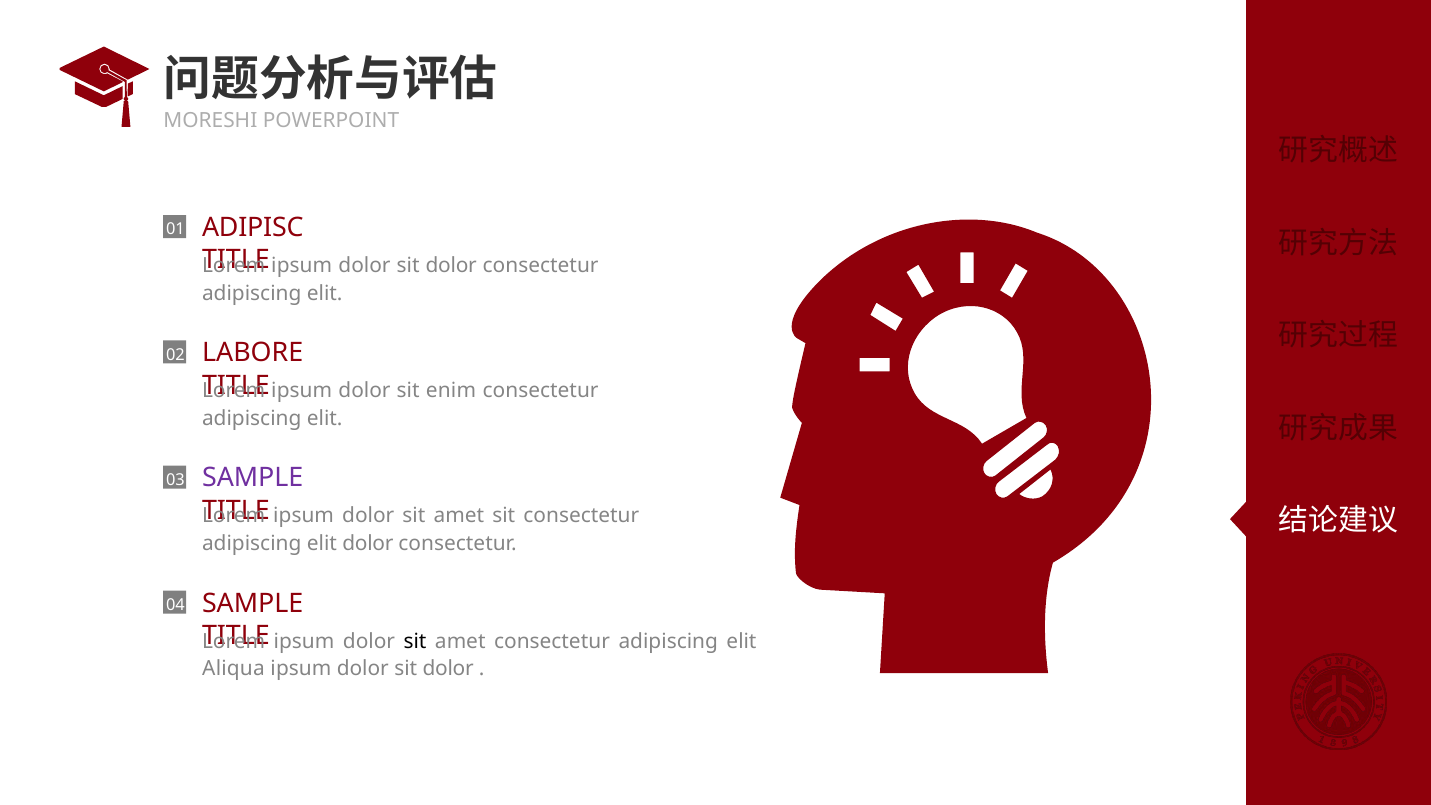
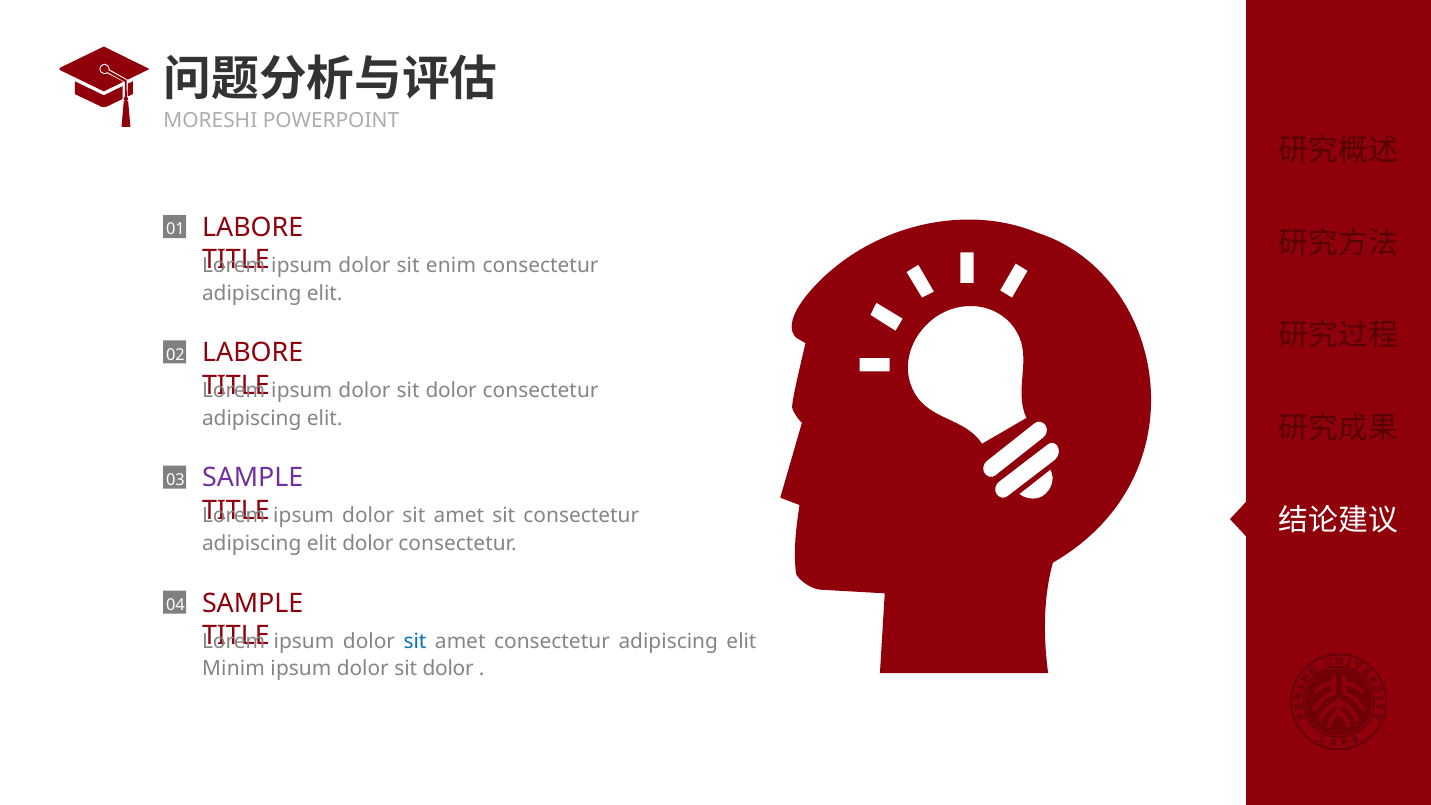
ADIPISC at (253, 228): ADIPISC -> LABORE
dolor at (451, 266): dolor -> enim
enim at (451, 391): enim -> dolor
sit at (415, 641) colour: black -> blue
Aliqua: Aliqua -> Minim
